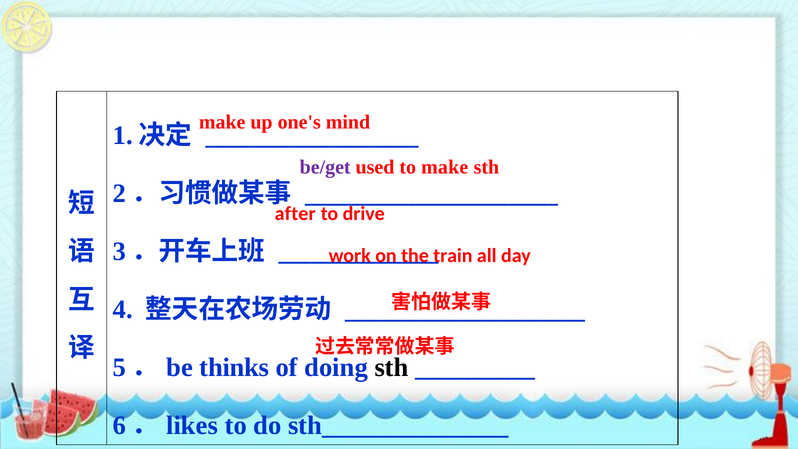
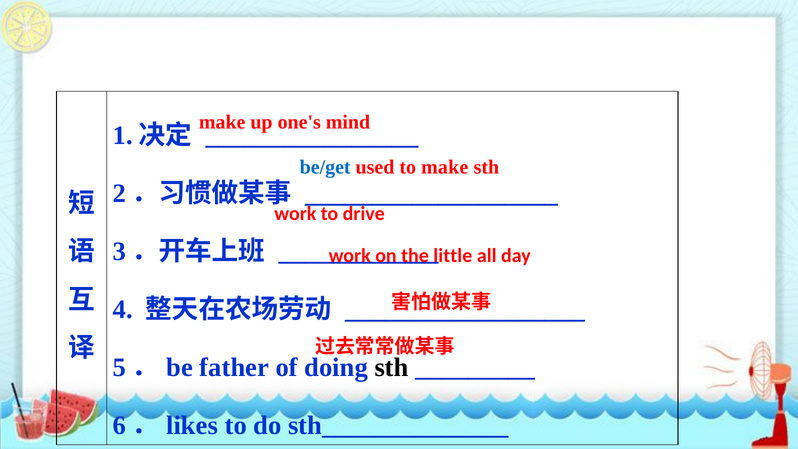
be/get colour: purple -> blue
after at (295, 214): after -> work
train: train -> little
thinks: thinks -> father
